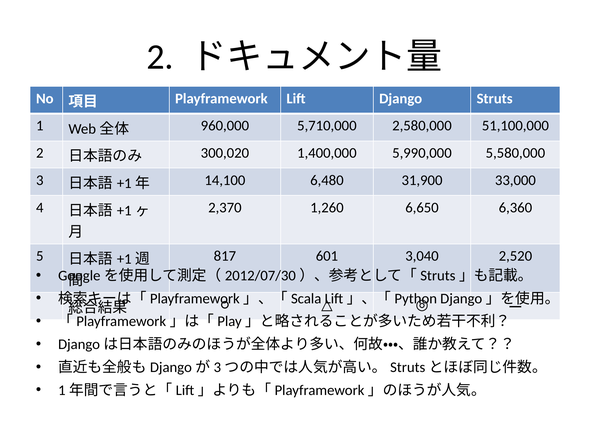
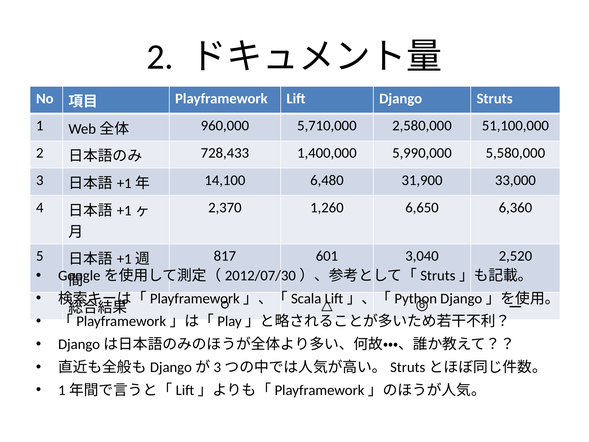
300,020: 300,020 -> 728,433
